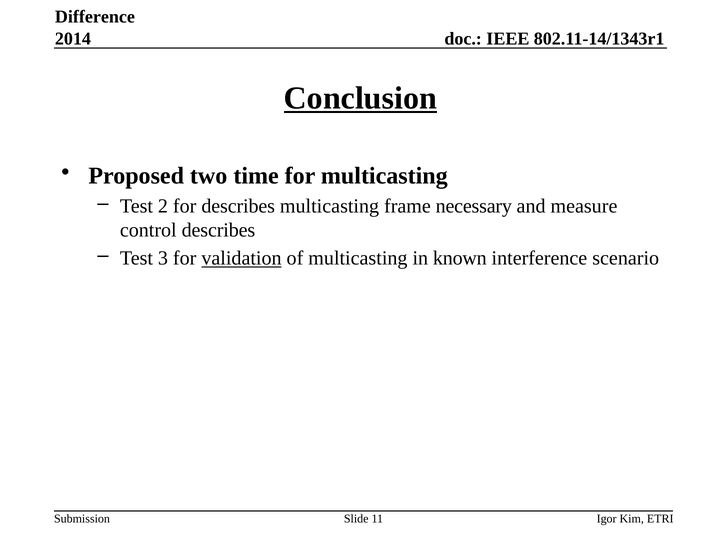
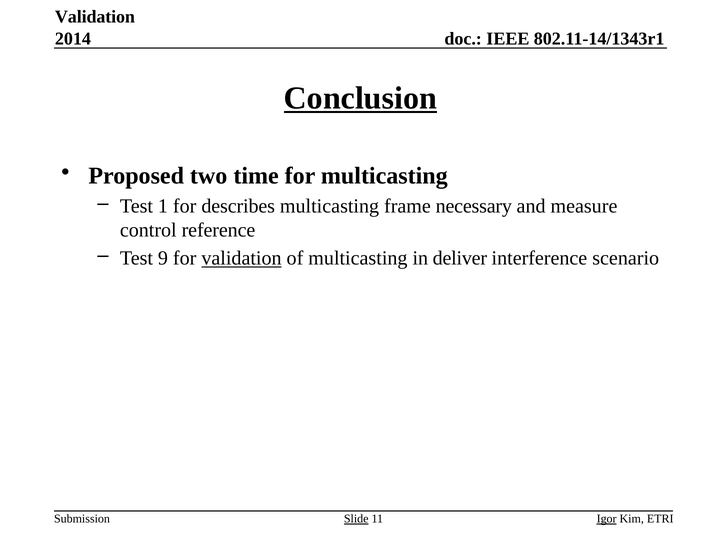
Difference at (95, 17): Difference -> Validation
2: 2 -> 1
control describes: describes -> reference
3: 3 -> 9
known: known -> deliver
Slide underline: none -> present
Igor underline: none -> present
